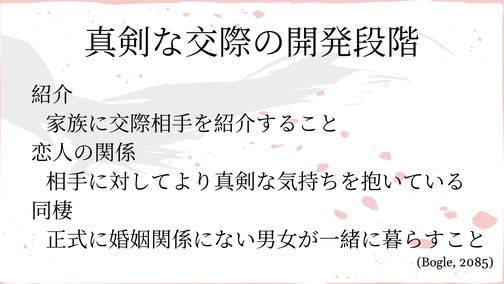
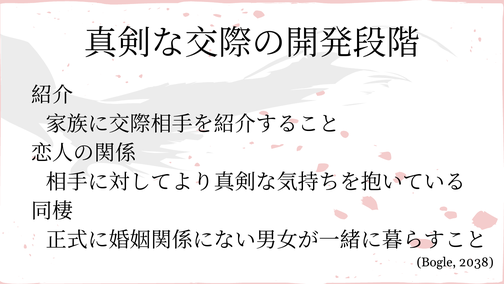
2085: 2085 -> 2038
